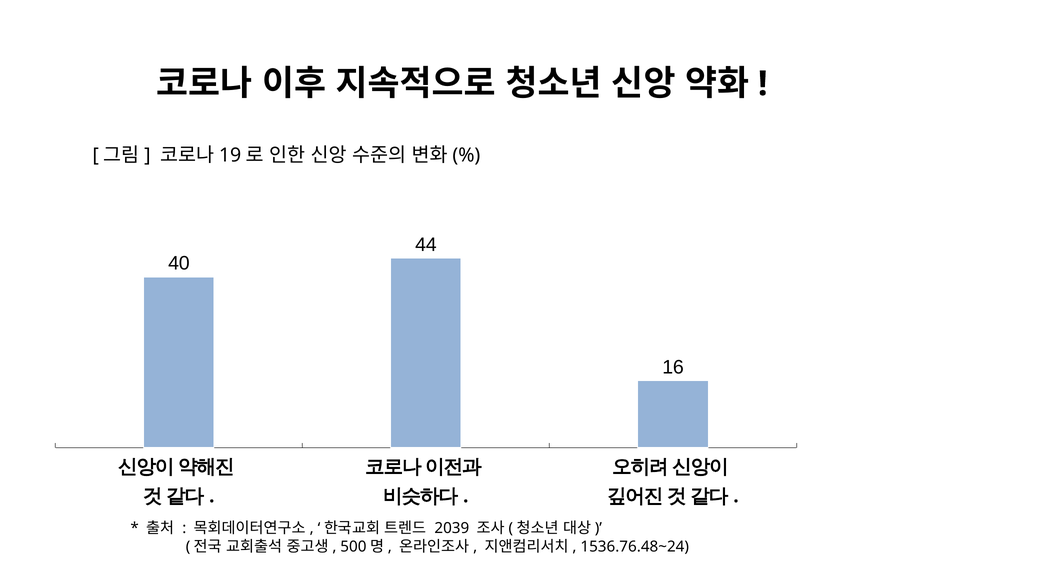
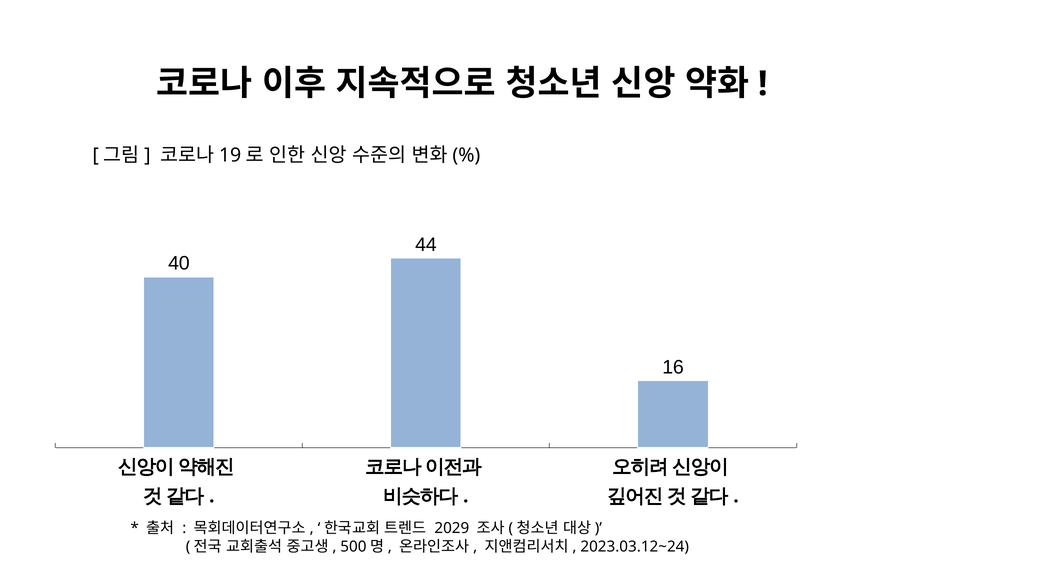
2039: 2039 -> 2029
1536.76.48~24: 1536.76.48~24 -> 2023.03.12~24
